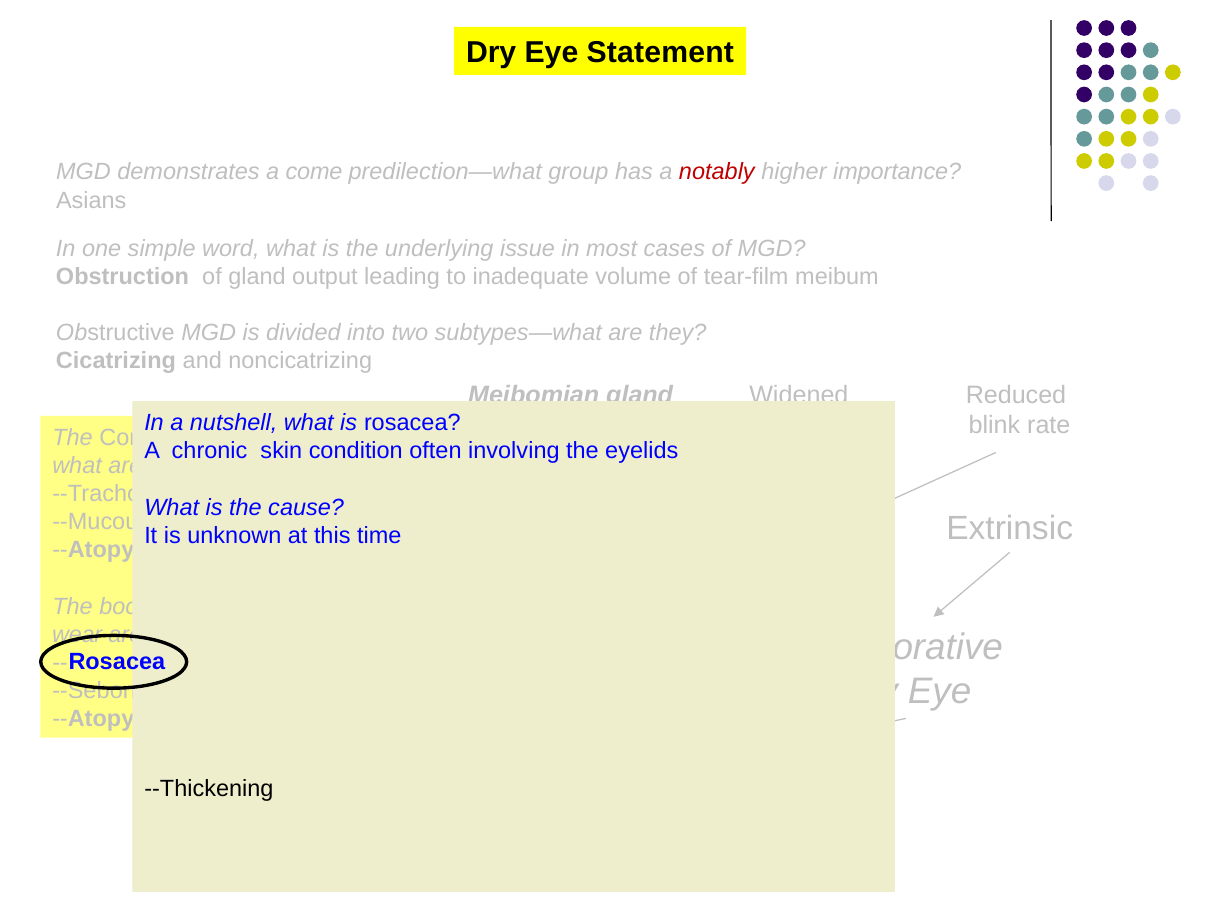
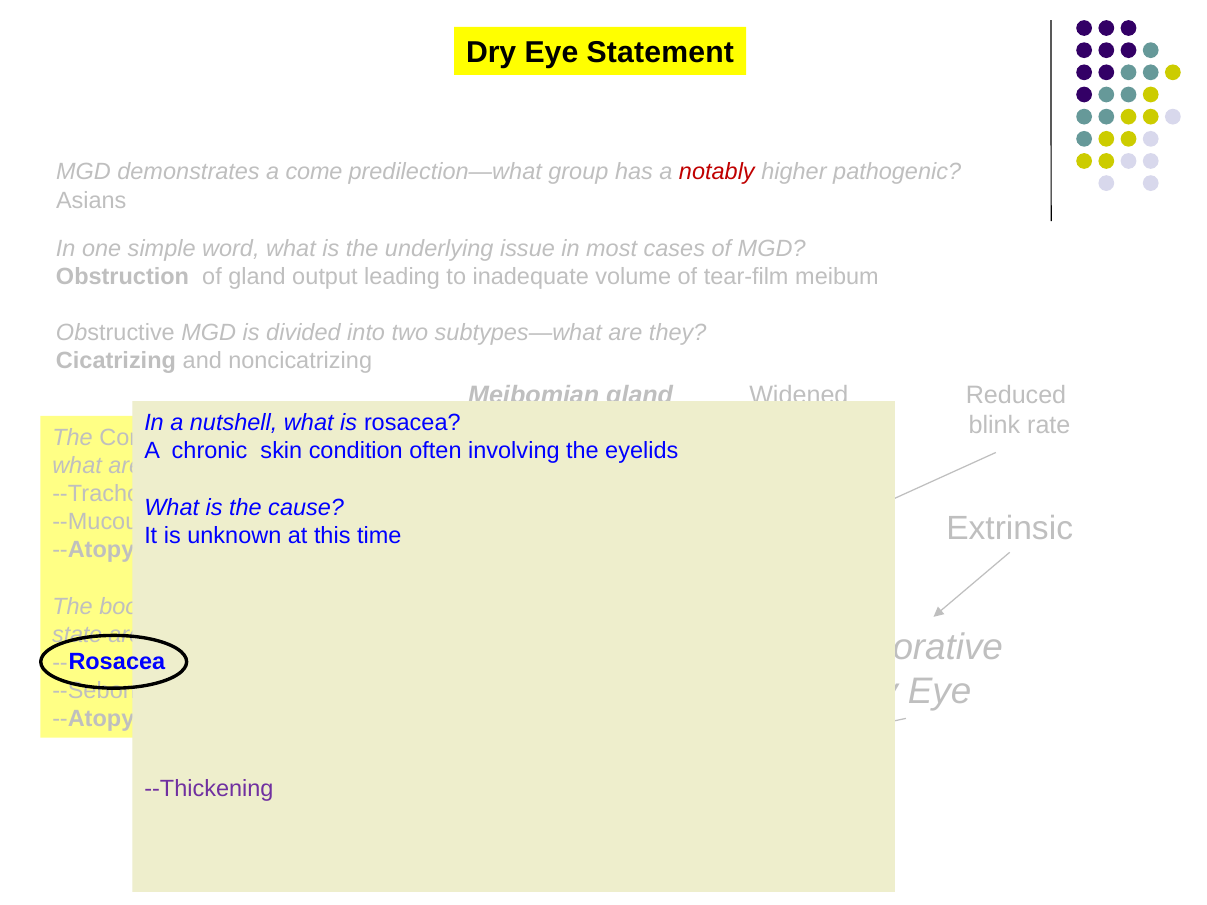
importance: importance -> pathogenic
wear: wear -> state
--Thickening colour: black -> purple
